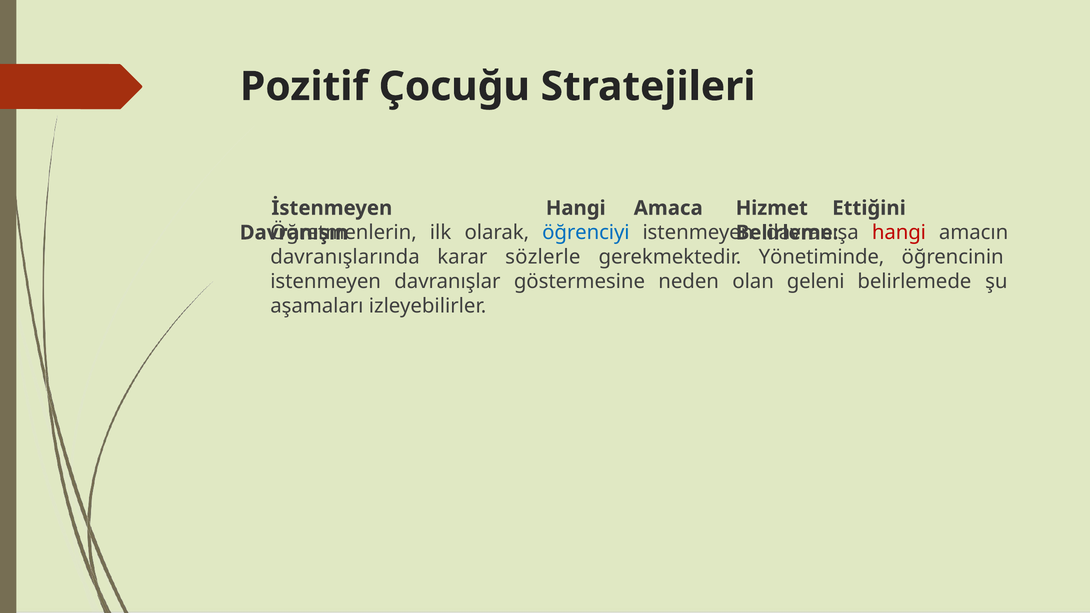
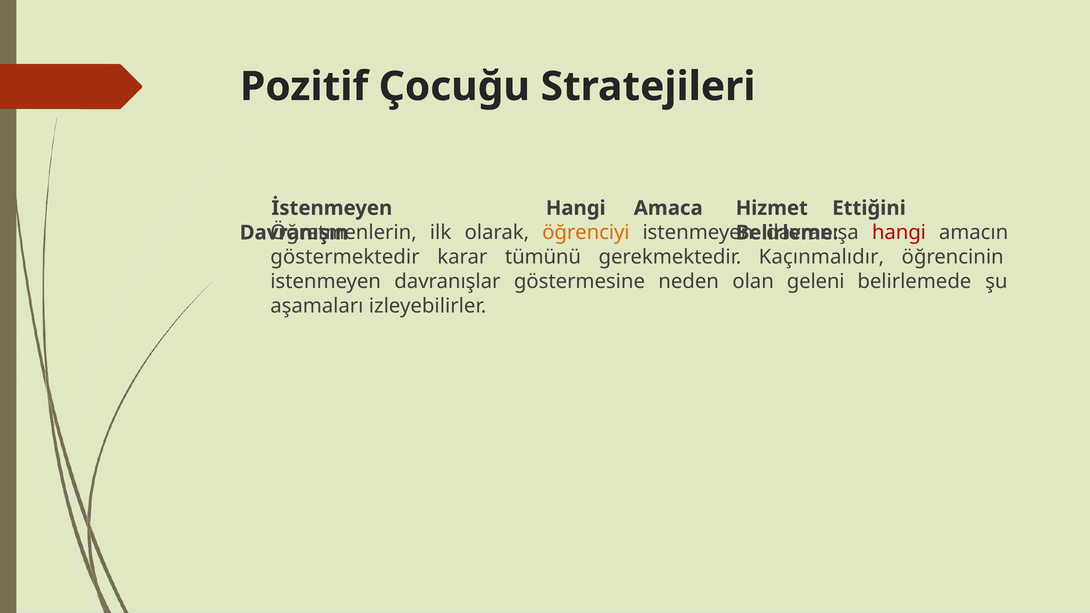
öğrenciyi colour: blue -> orange
davranışlarında: davranışlarında -> göstermektedir
sözlerle: sözlerle -> tümünü
Yönetiminde: Yönetiminde -> Kaçınmalıdır
